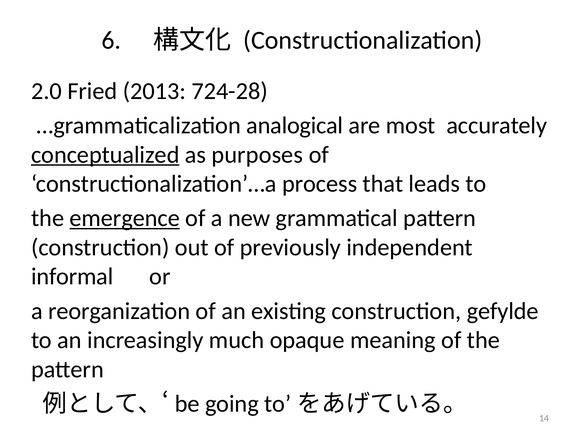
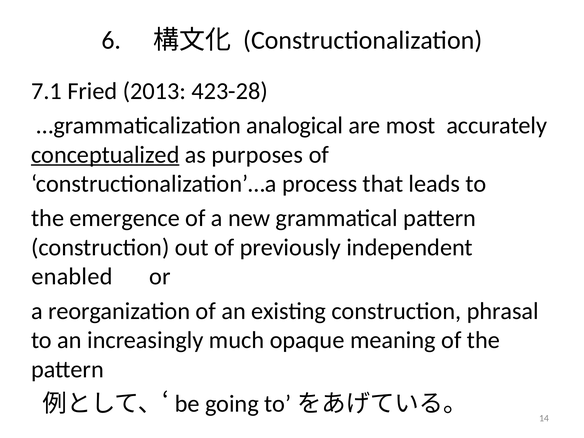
2.0: 2.0 -> 7.1
724-28: 724-28 -> 423-28
emergence underline: present -> none
informal: informal -> enabled
gefylde: gefylde -> phrasal
